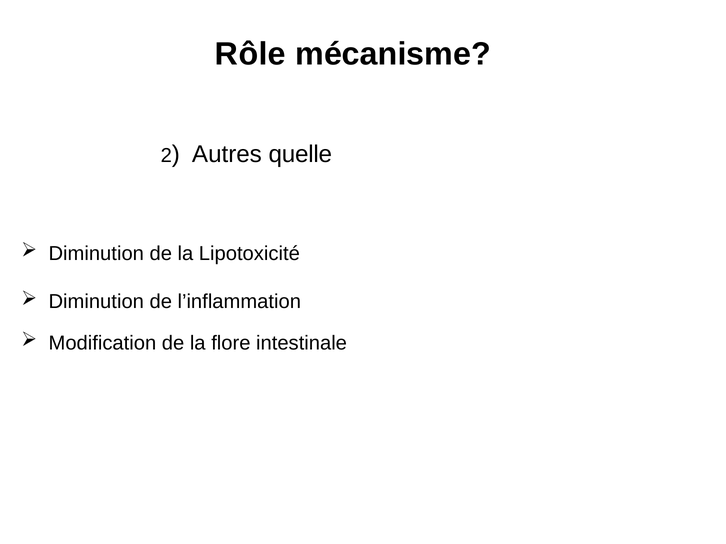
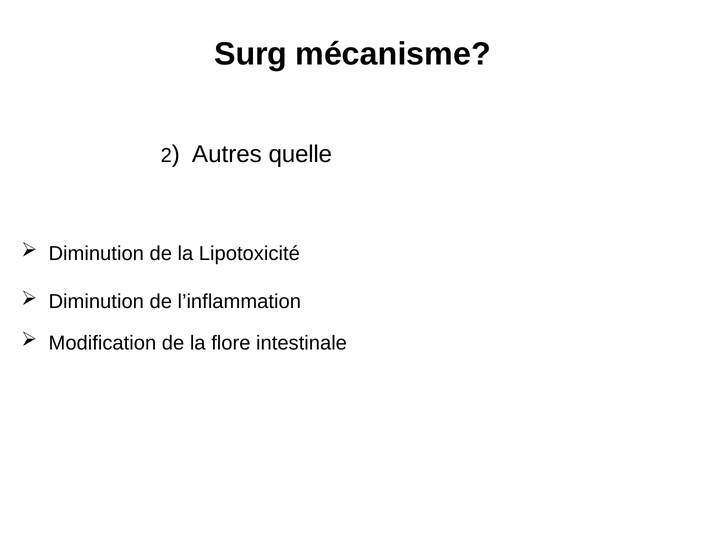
Rôle: Rôle -> Surg
